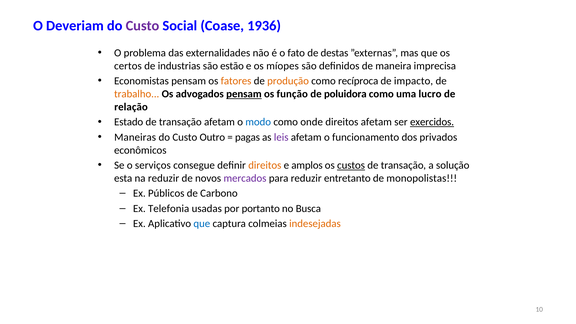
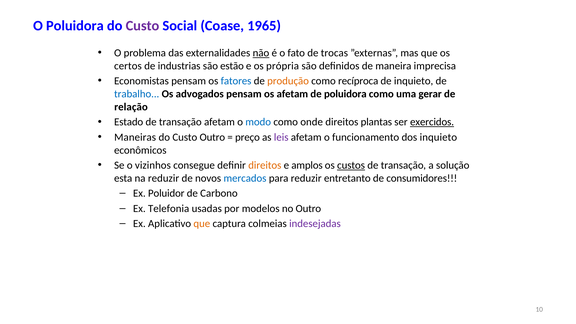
O Deveriam: Deveriam -> Poluidora
1936: 1936 -> 1965
não underline: none -> present
destas: destas -> trocas
míopes: míopes -> própria
fatores colour: orange -> blue
de impacto: impacto -> inquieto
trabalho colour: orange -> blue
pensam at (244, 94) underline: present -> none
os função: função -> afetam
lucro: lucro -> gerar
direitos afetam: afetam -> plantas
pagas: pagas -> preço
dos privados: privados -> inquieto
serviços: serviços -> vizinhos
mercados colour: purple -> blue
monopolistas: monopolistas -> consumidores
Públicos: Públicos -> Poluidor
portanto: portanto -> modelos
no Busca: Busca -> Outro
que at (202, 224) colour: blue -> orange
indesejadas colour: orange -> purple
